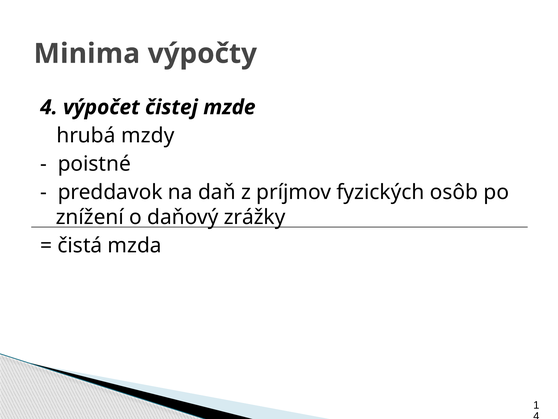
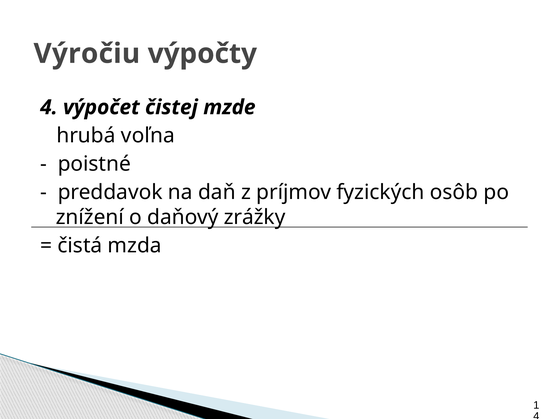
Minima: Minima -> Výročiu
mzdy: mzdy -> voľna
